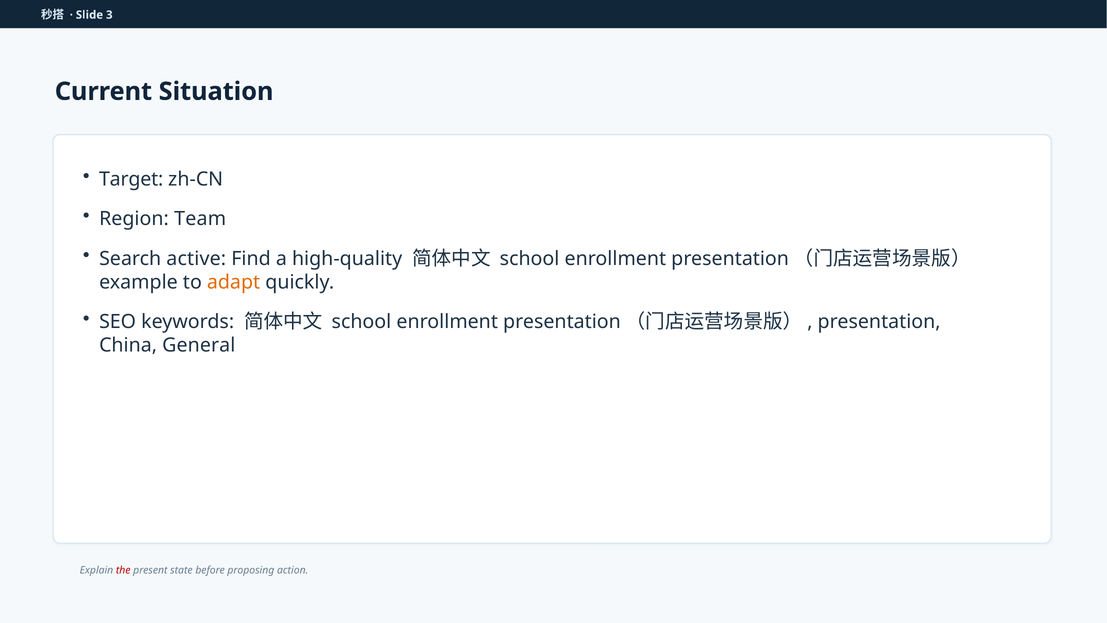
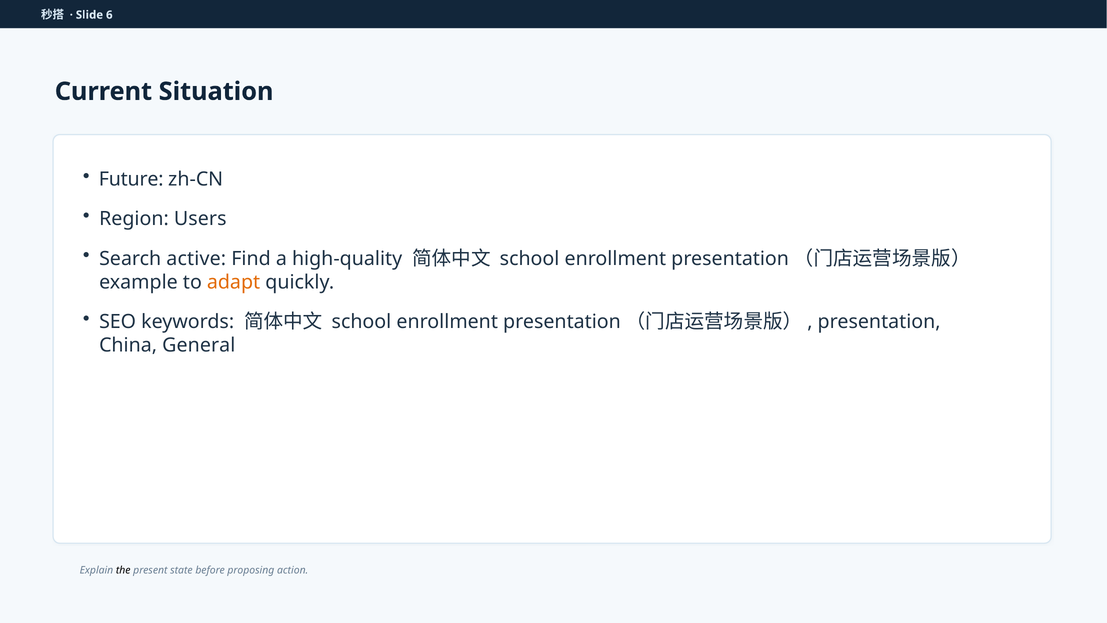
3: 3 -> 6
Target: Target -> Future
Team: Team -> Users
the colour: red -> black
